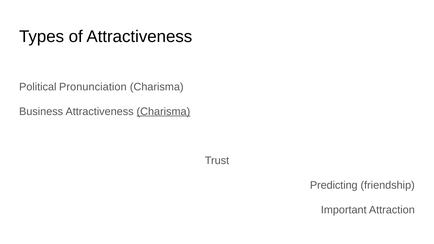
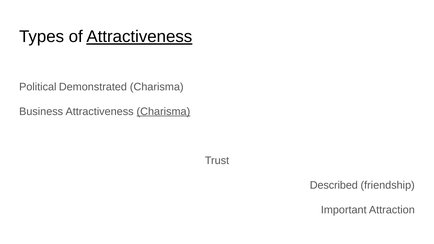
Attractiveness at (139, 37) underline: none -> present
Pronunciation: Pronunciation -> Demonstrated
Predicting: Predicting -> Described
